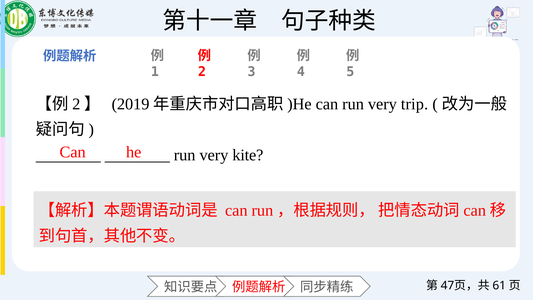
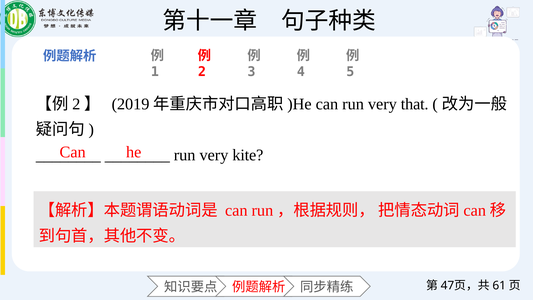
trip: trip -> that
